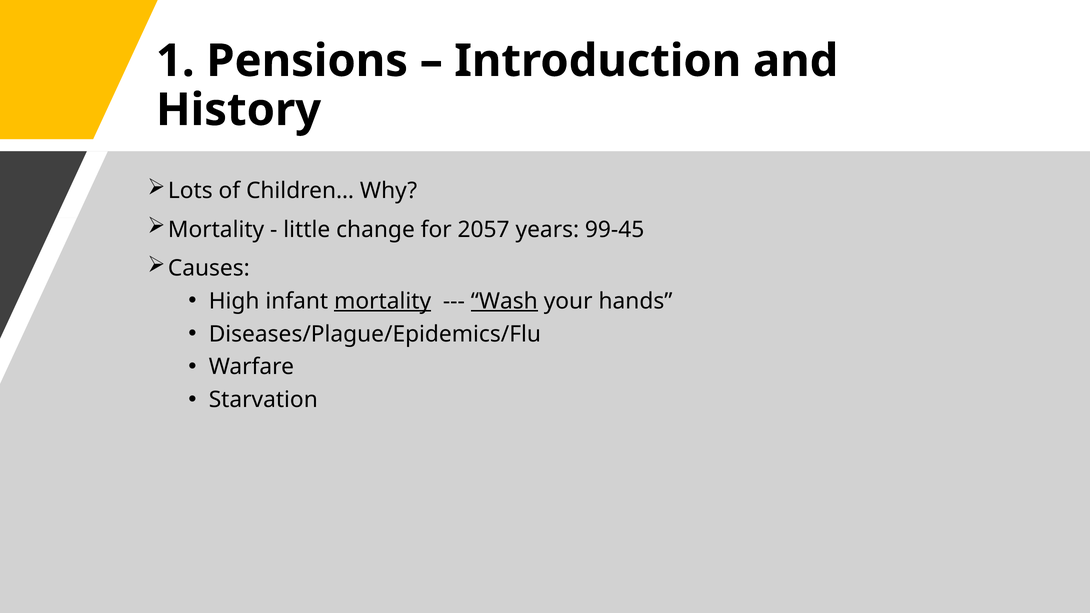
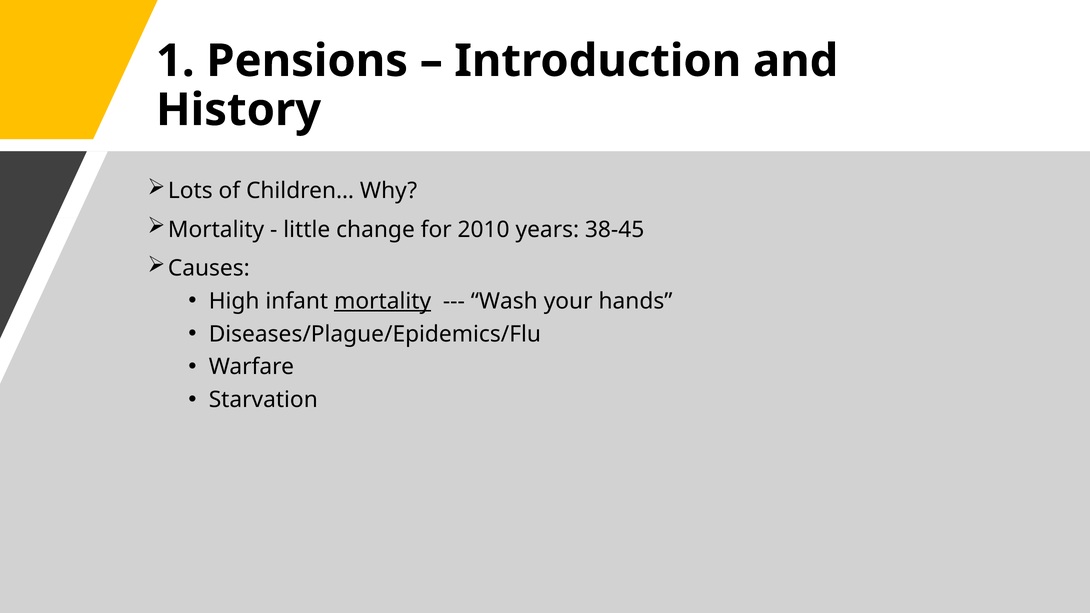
2057: 2057 -> 2010
99-45: 99-45 -> 38-45
Wash underline: present -> none
